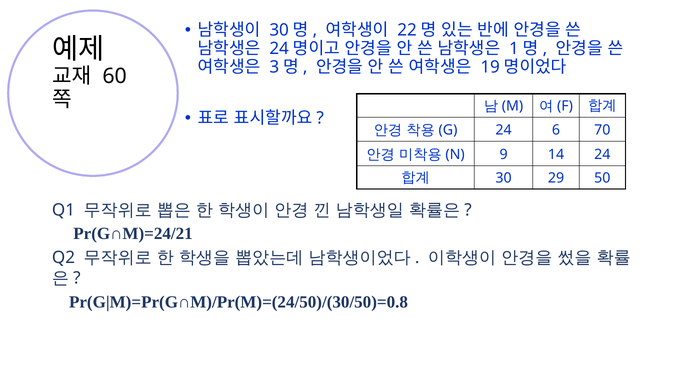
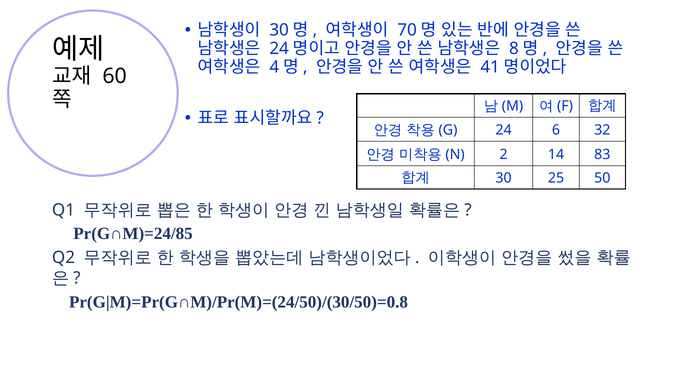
22: 22 -> 70
1: 1 -> 8
3: 3 -> 4
19: 19 -> 41
70: 70 -> 32
9: 9 -> 2
14 24: 24 -> 83
29: 29 -> 25
Pr(G∩M)=24/21: Pr(G∩M)=24/21 -> Pr(G∩M)=24/85
